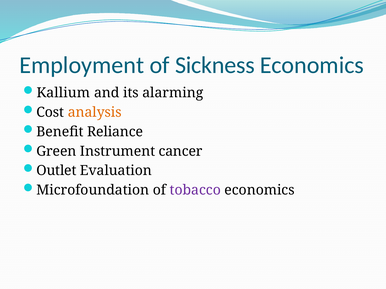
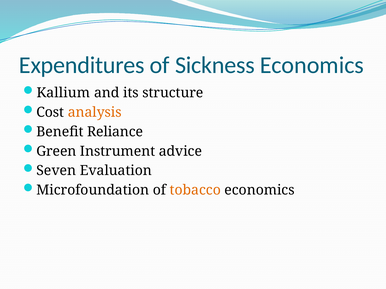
Employment: Employment -> Expenditures
alarming: alarming -> structure
cancer: cancer -> advice
Outlet: Outlet -> Seven
tobacco colour: purple -> orange
